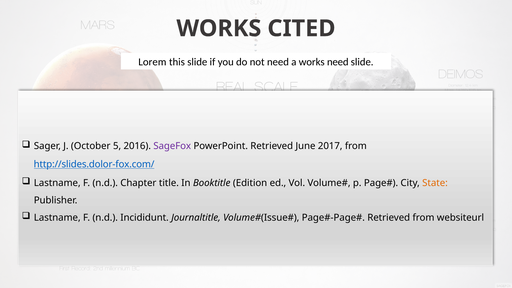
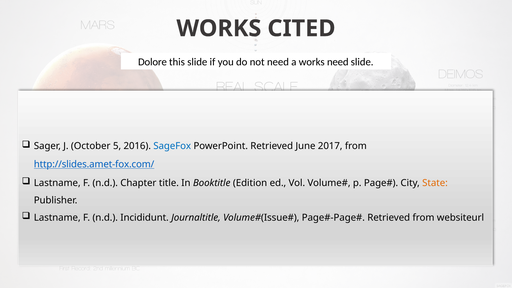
Lorem: Lorem -> Dolore
SageFox colour: purple -> blue
http://slides.dolor-fox.com/: http://slides.dolor-fox.com/ -> http://slides.amet-fox.com/
